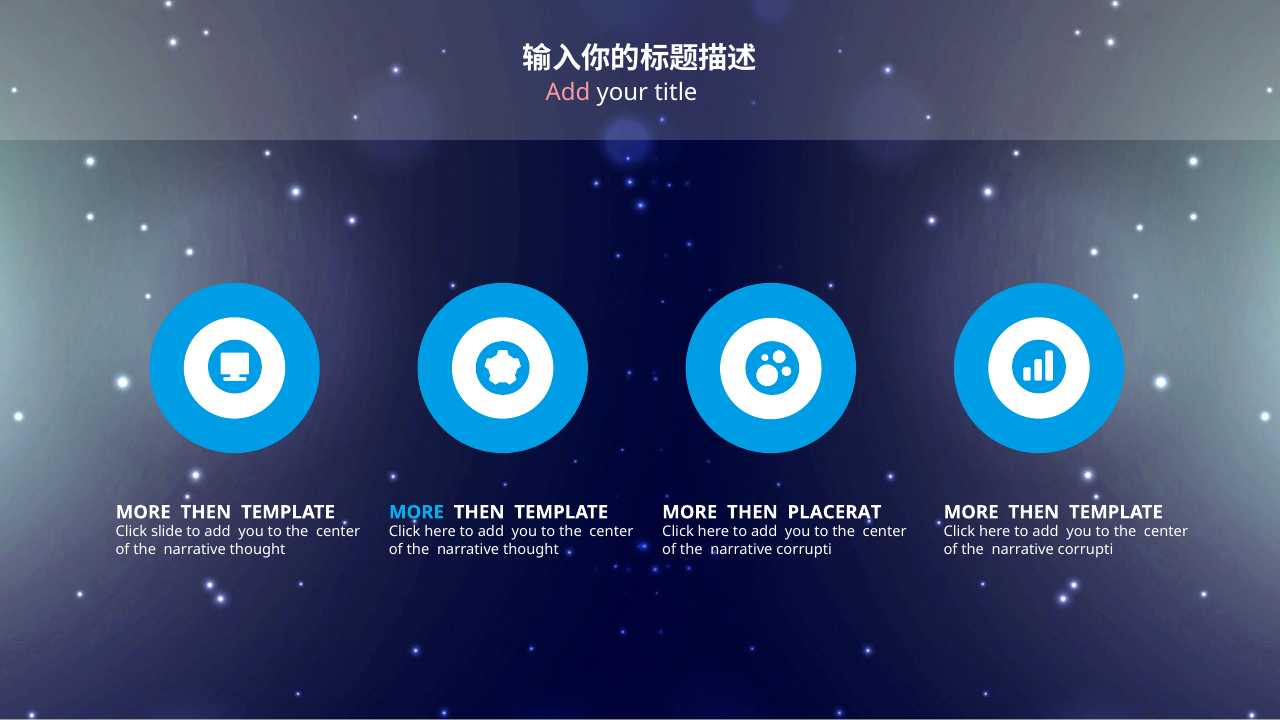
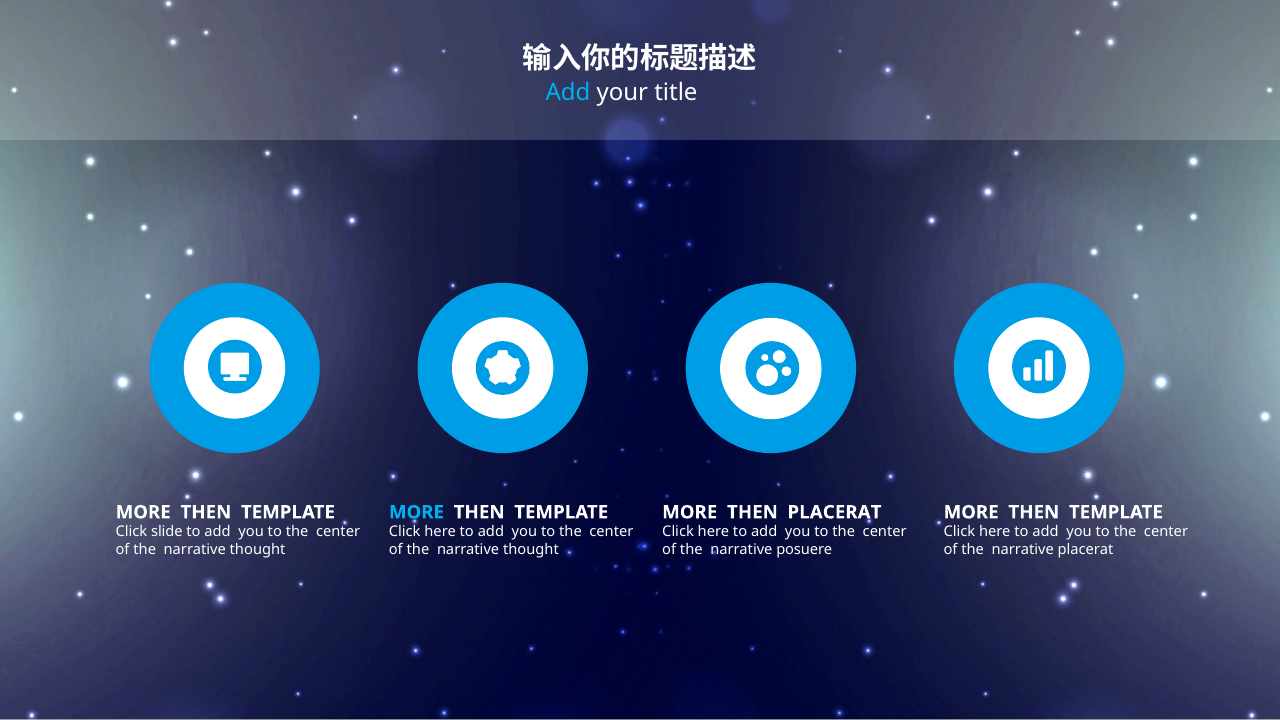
Add at (568, 92) colour: pink -> light blue
corrupti at (804, 550): corrupti -> posuere
corrupti at (1086, 550): corrupti -> placerat
